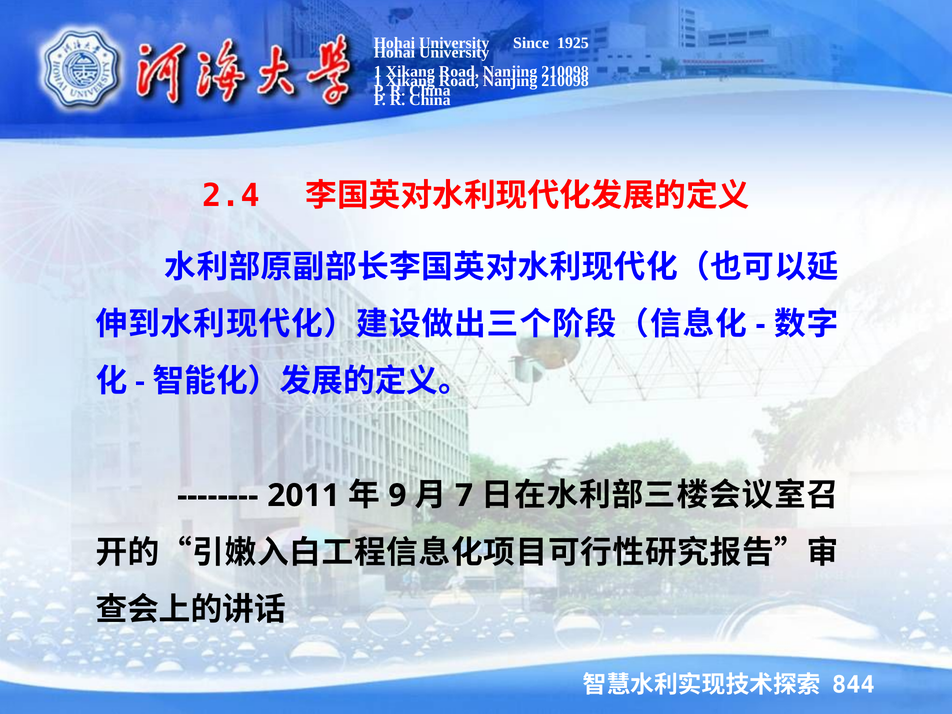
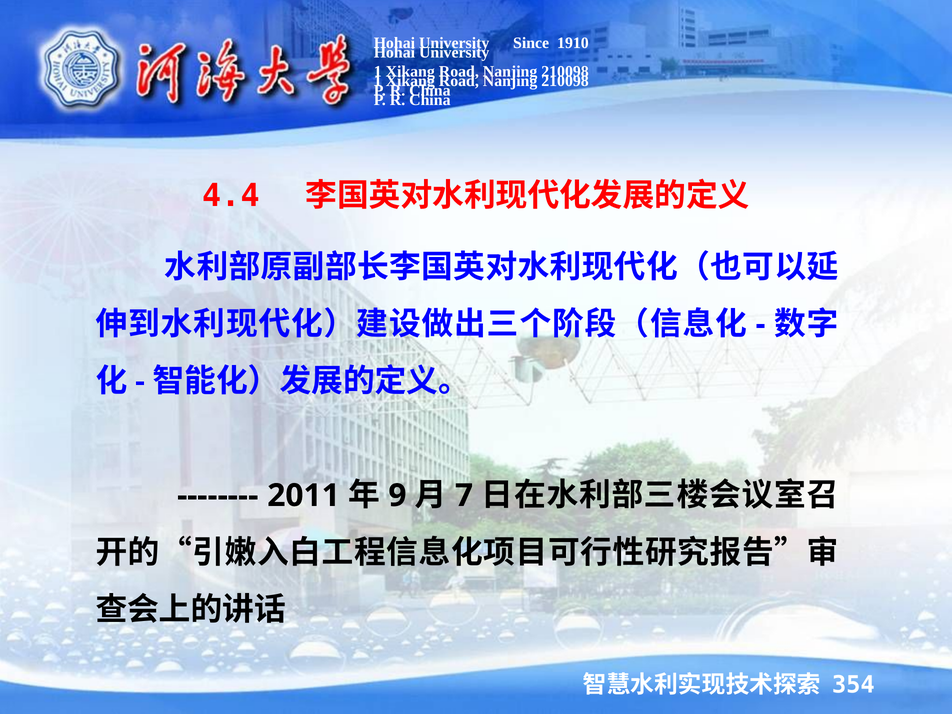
1925: 1925 -> 1910
2.4: 2.4 -> 4.4
844: 844 -> 354
